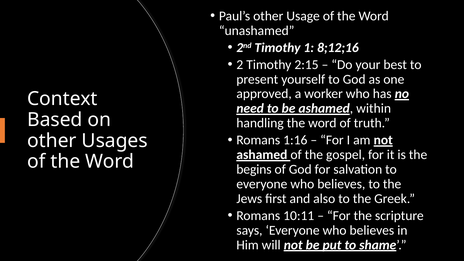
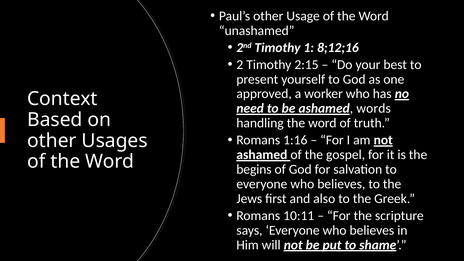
within: within -> words
